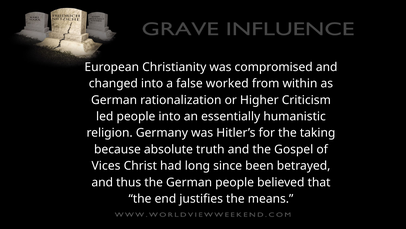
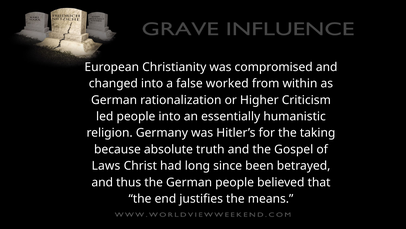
Vices: Vices -> Laws
